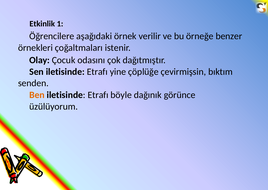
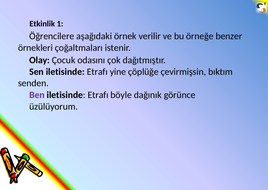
Ben colour: orange -> purple
